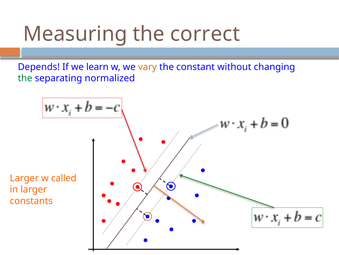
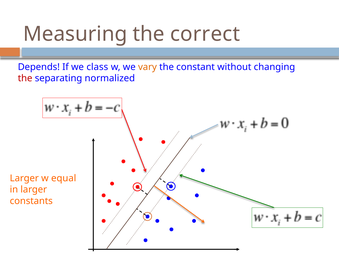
learn: learn -> class
the at (25, 78) colour: green -> red
called: called -> equal
